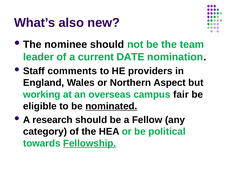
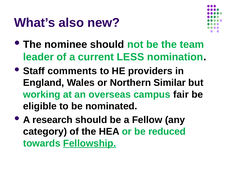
DATE: DATE -> LESS
Aspect: Aspect -> Similar
nominated underline: present -> none
political: political -> reduced
